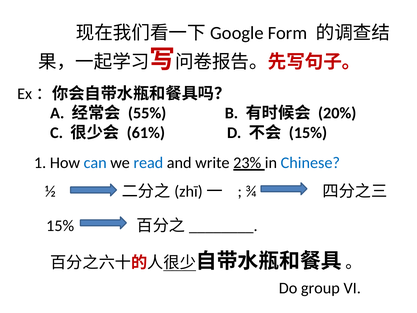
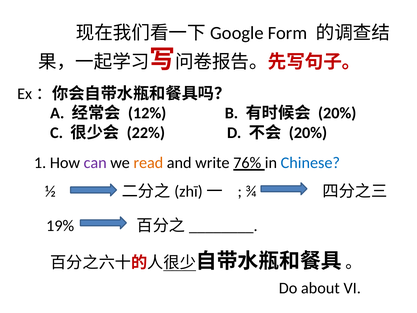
55%: 55% -> 12%
61%: 61% -> 22%
15% at (308, 133): 15% -> 20%
can colour: blue -> purple
read colour: blue -> orange
23%: 23% -> 76%
15% at (60, 226): 15% -> 19%
group: group -> about
